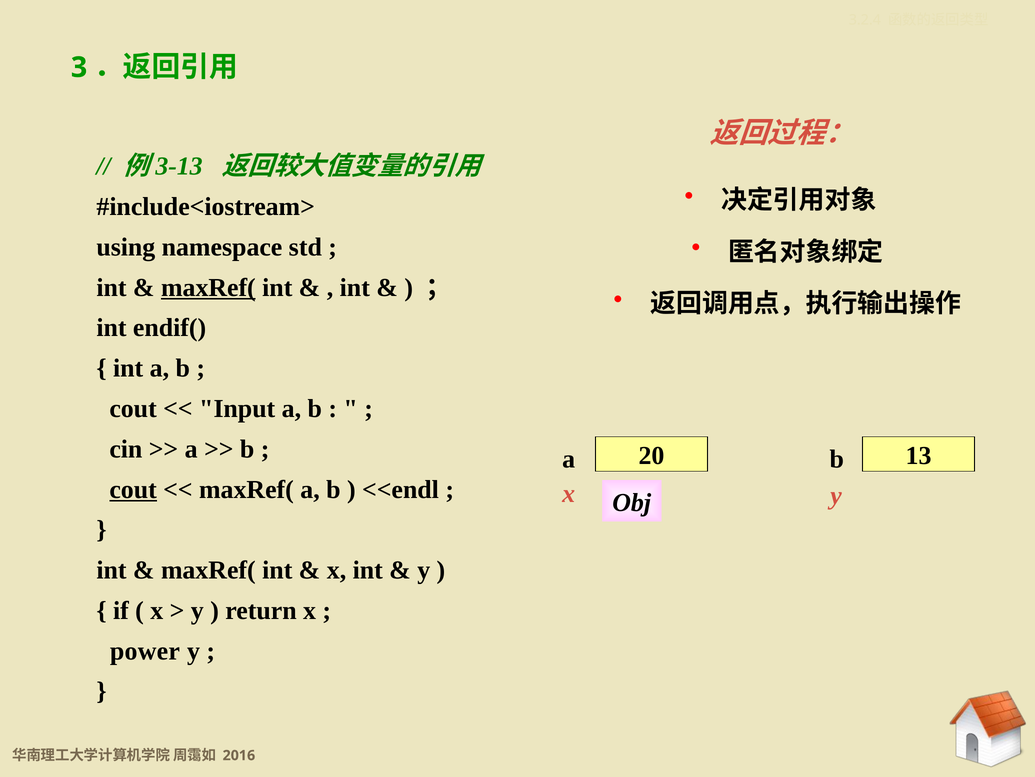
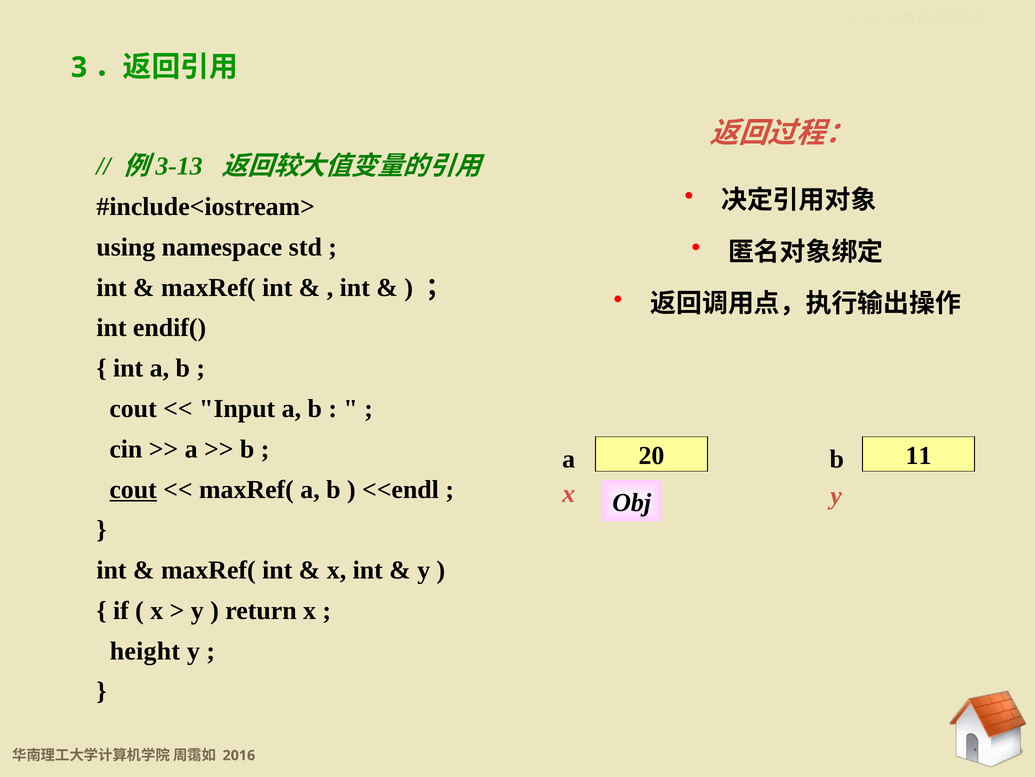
maxRef( at (208, 287) underline: present -> none
13: 13 -> 11
power: power -> height
